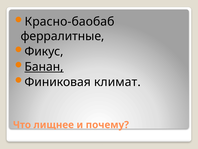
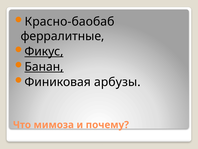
Фикус underline: none -> present
климат: климат -> арбузы
лищнее: лищнее -> мимоза
